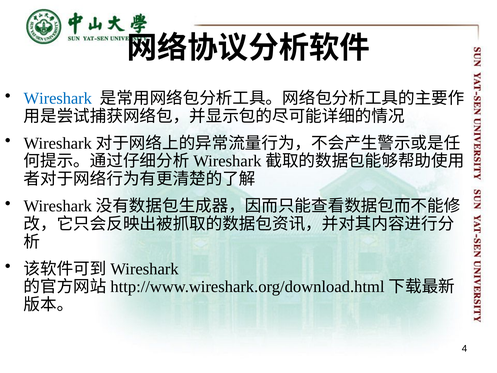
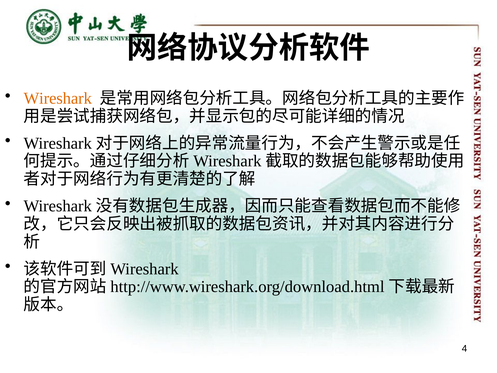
Wireshark colour: blue -> orange
